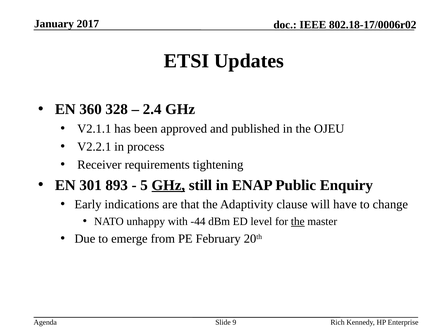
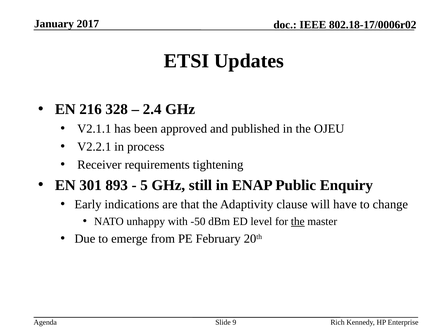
360: 360 -> 216
GHz at (168, 185) underline: present -> none
-44: -44 -> -50
